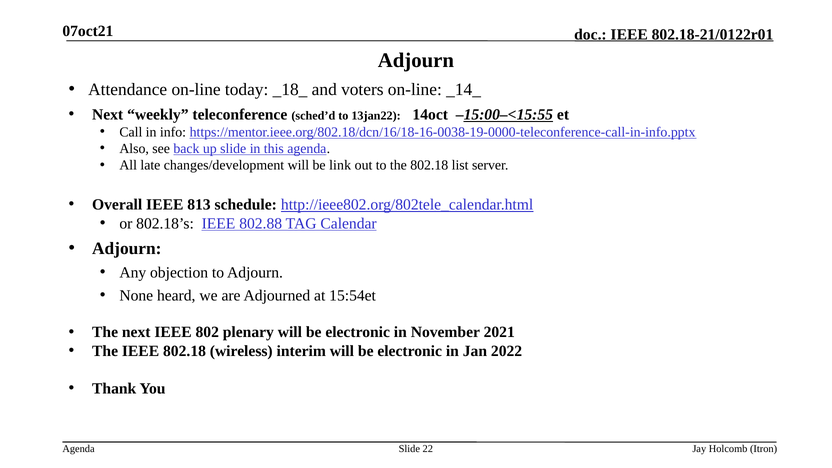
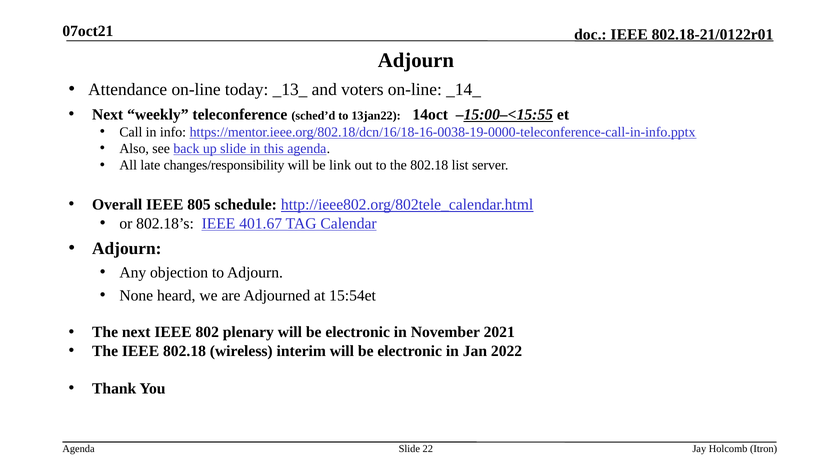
_18_: _18_ -> _13_
changes/development: changes/development -> changes/responsibility
813: 813 -> 805
802.88: 802.88 -> 401.67
